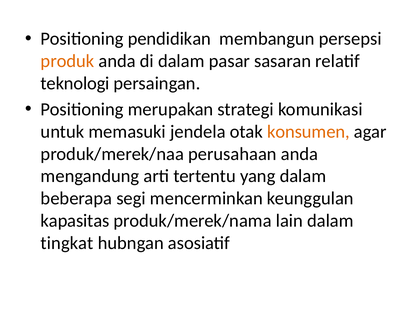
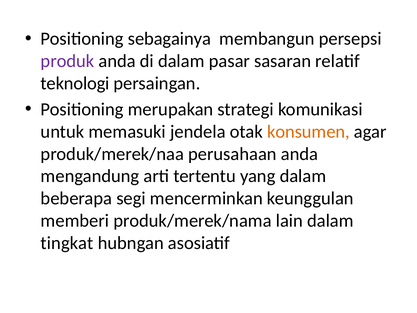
pendidikan: pendidikan -> sebagainya
produk colour: orange -> purple
kapasitas: kapasitas -> memberi
